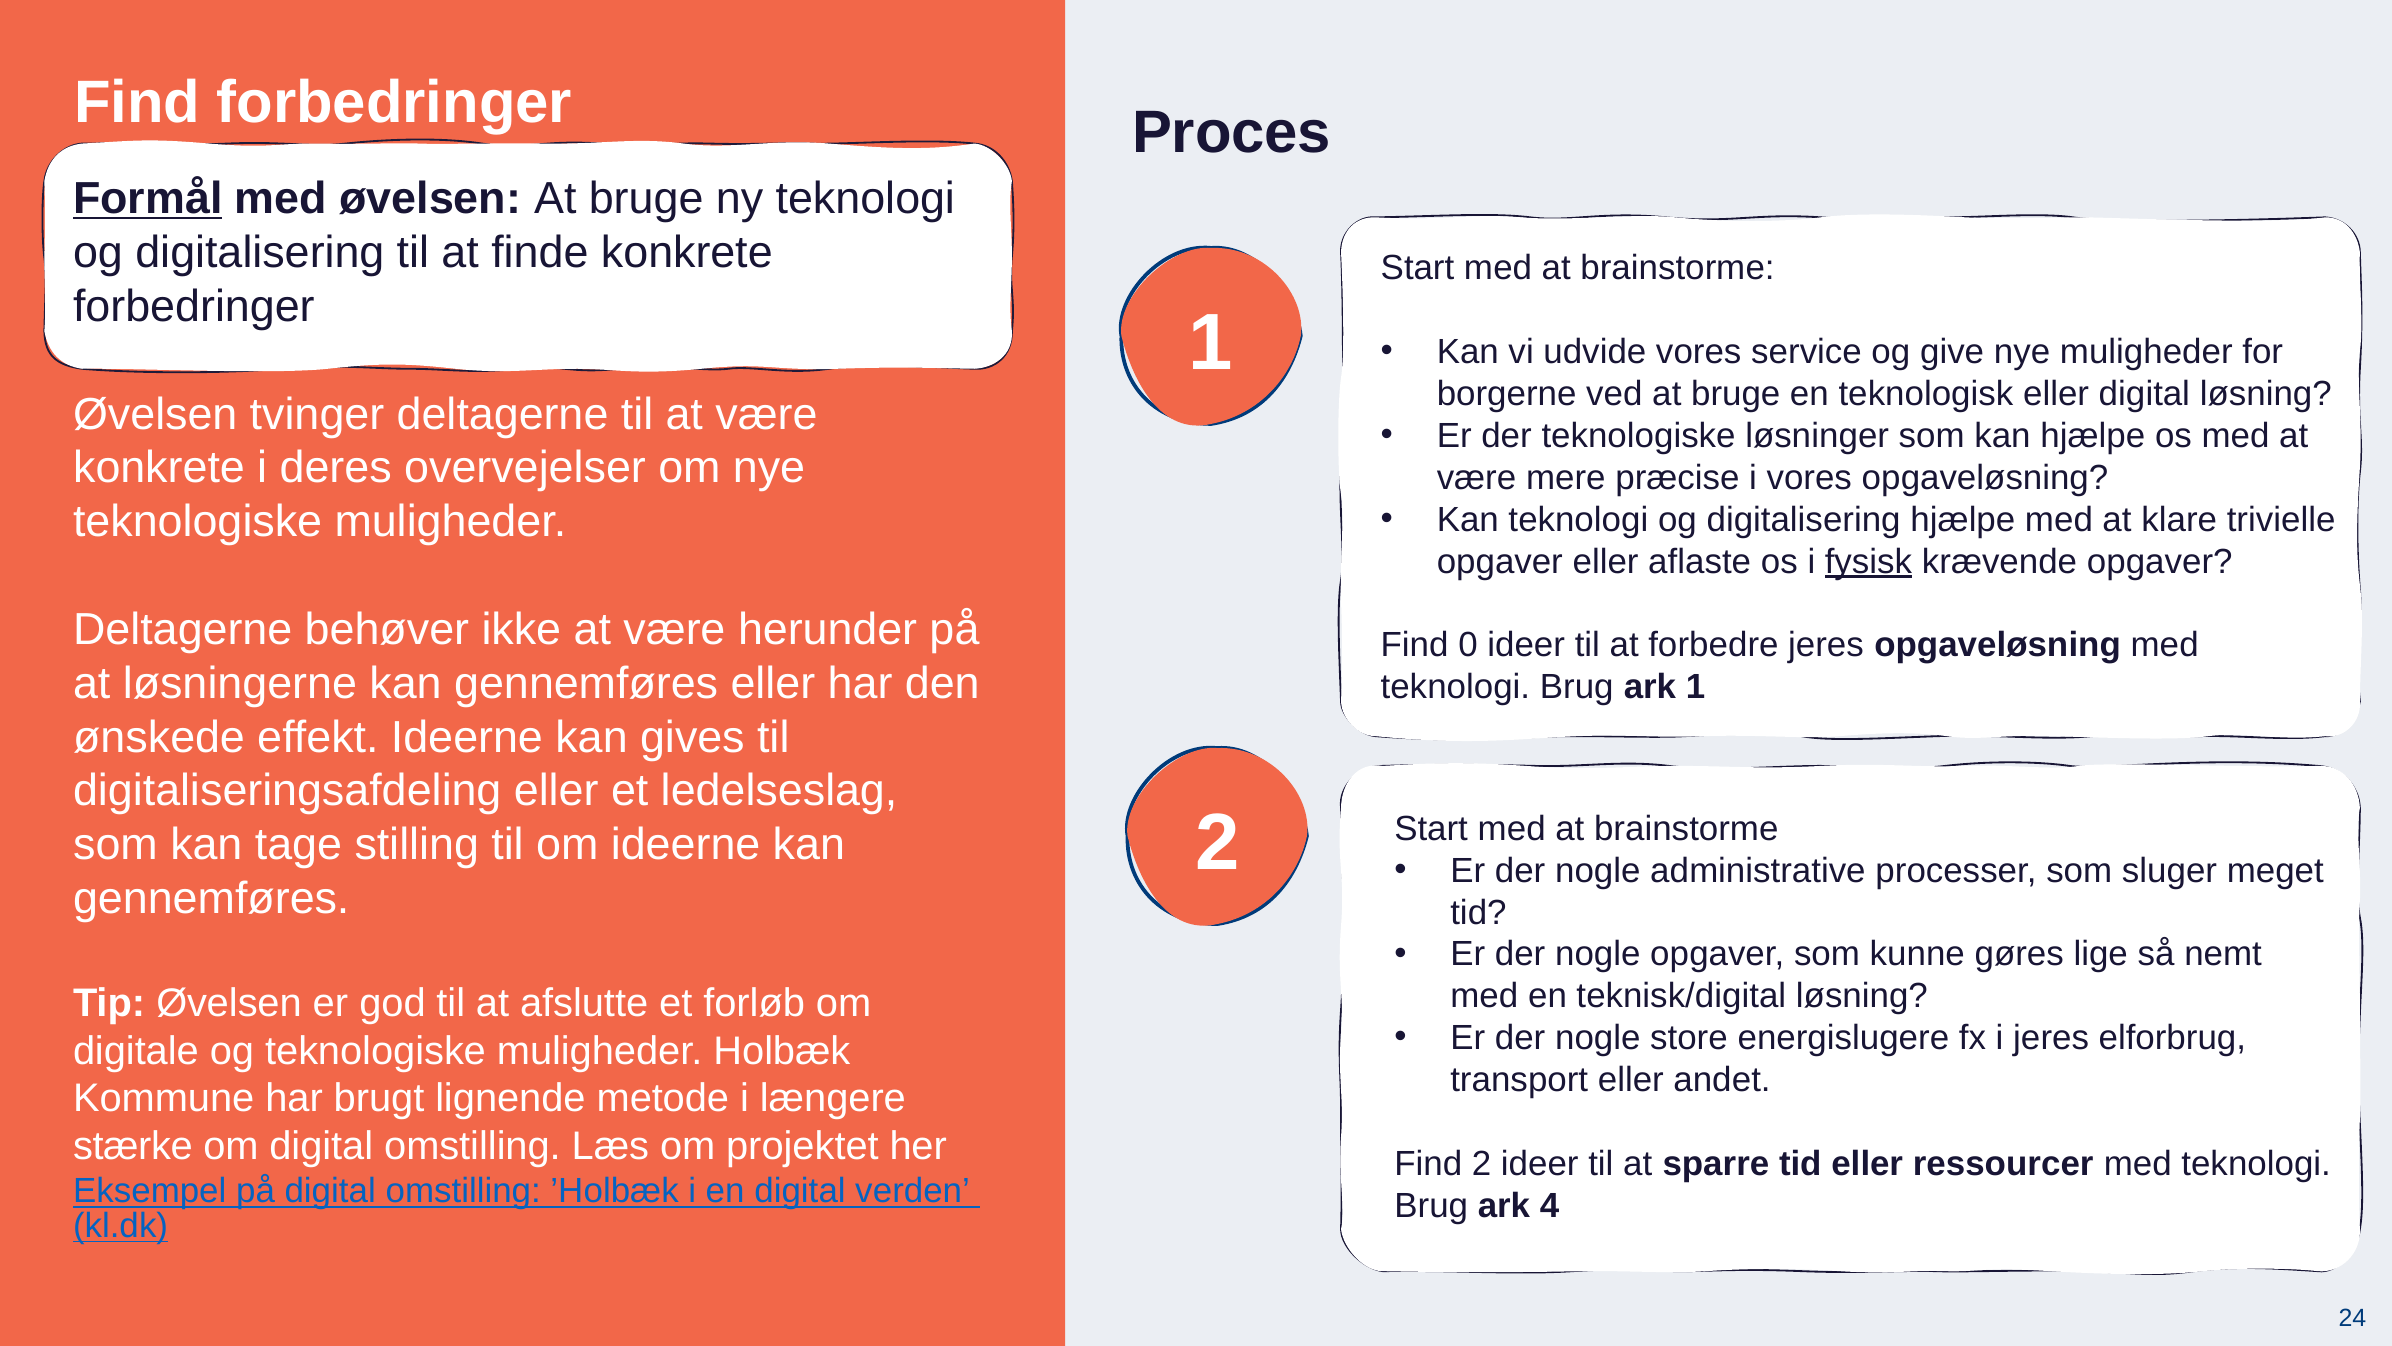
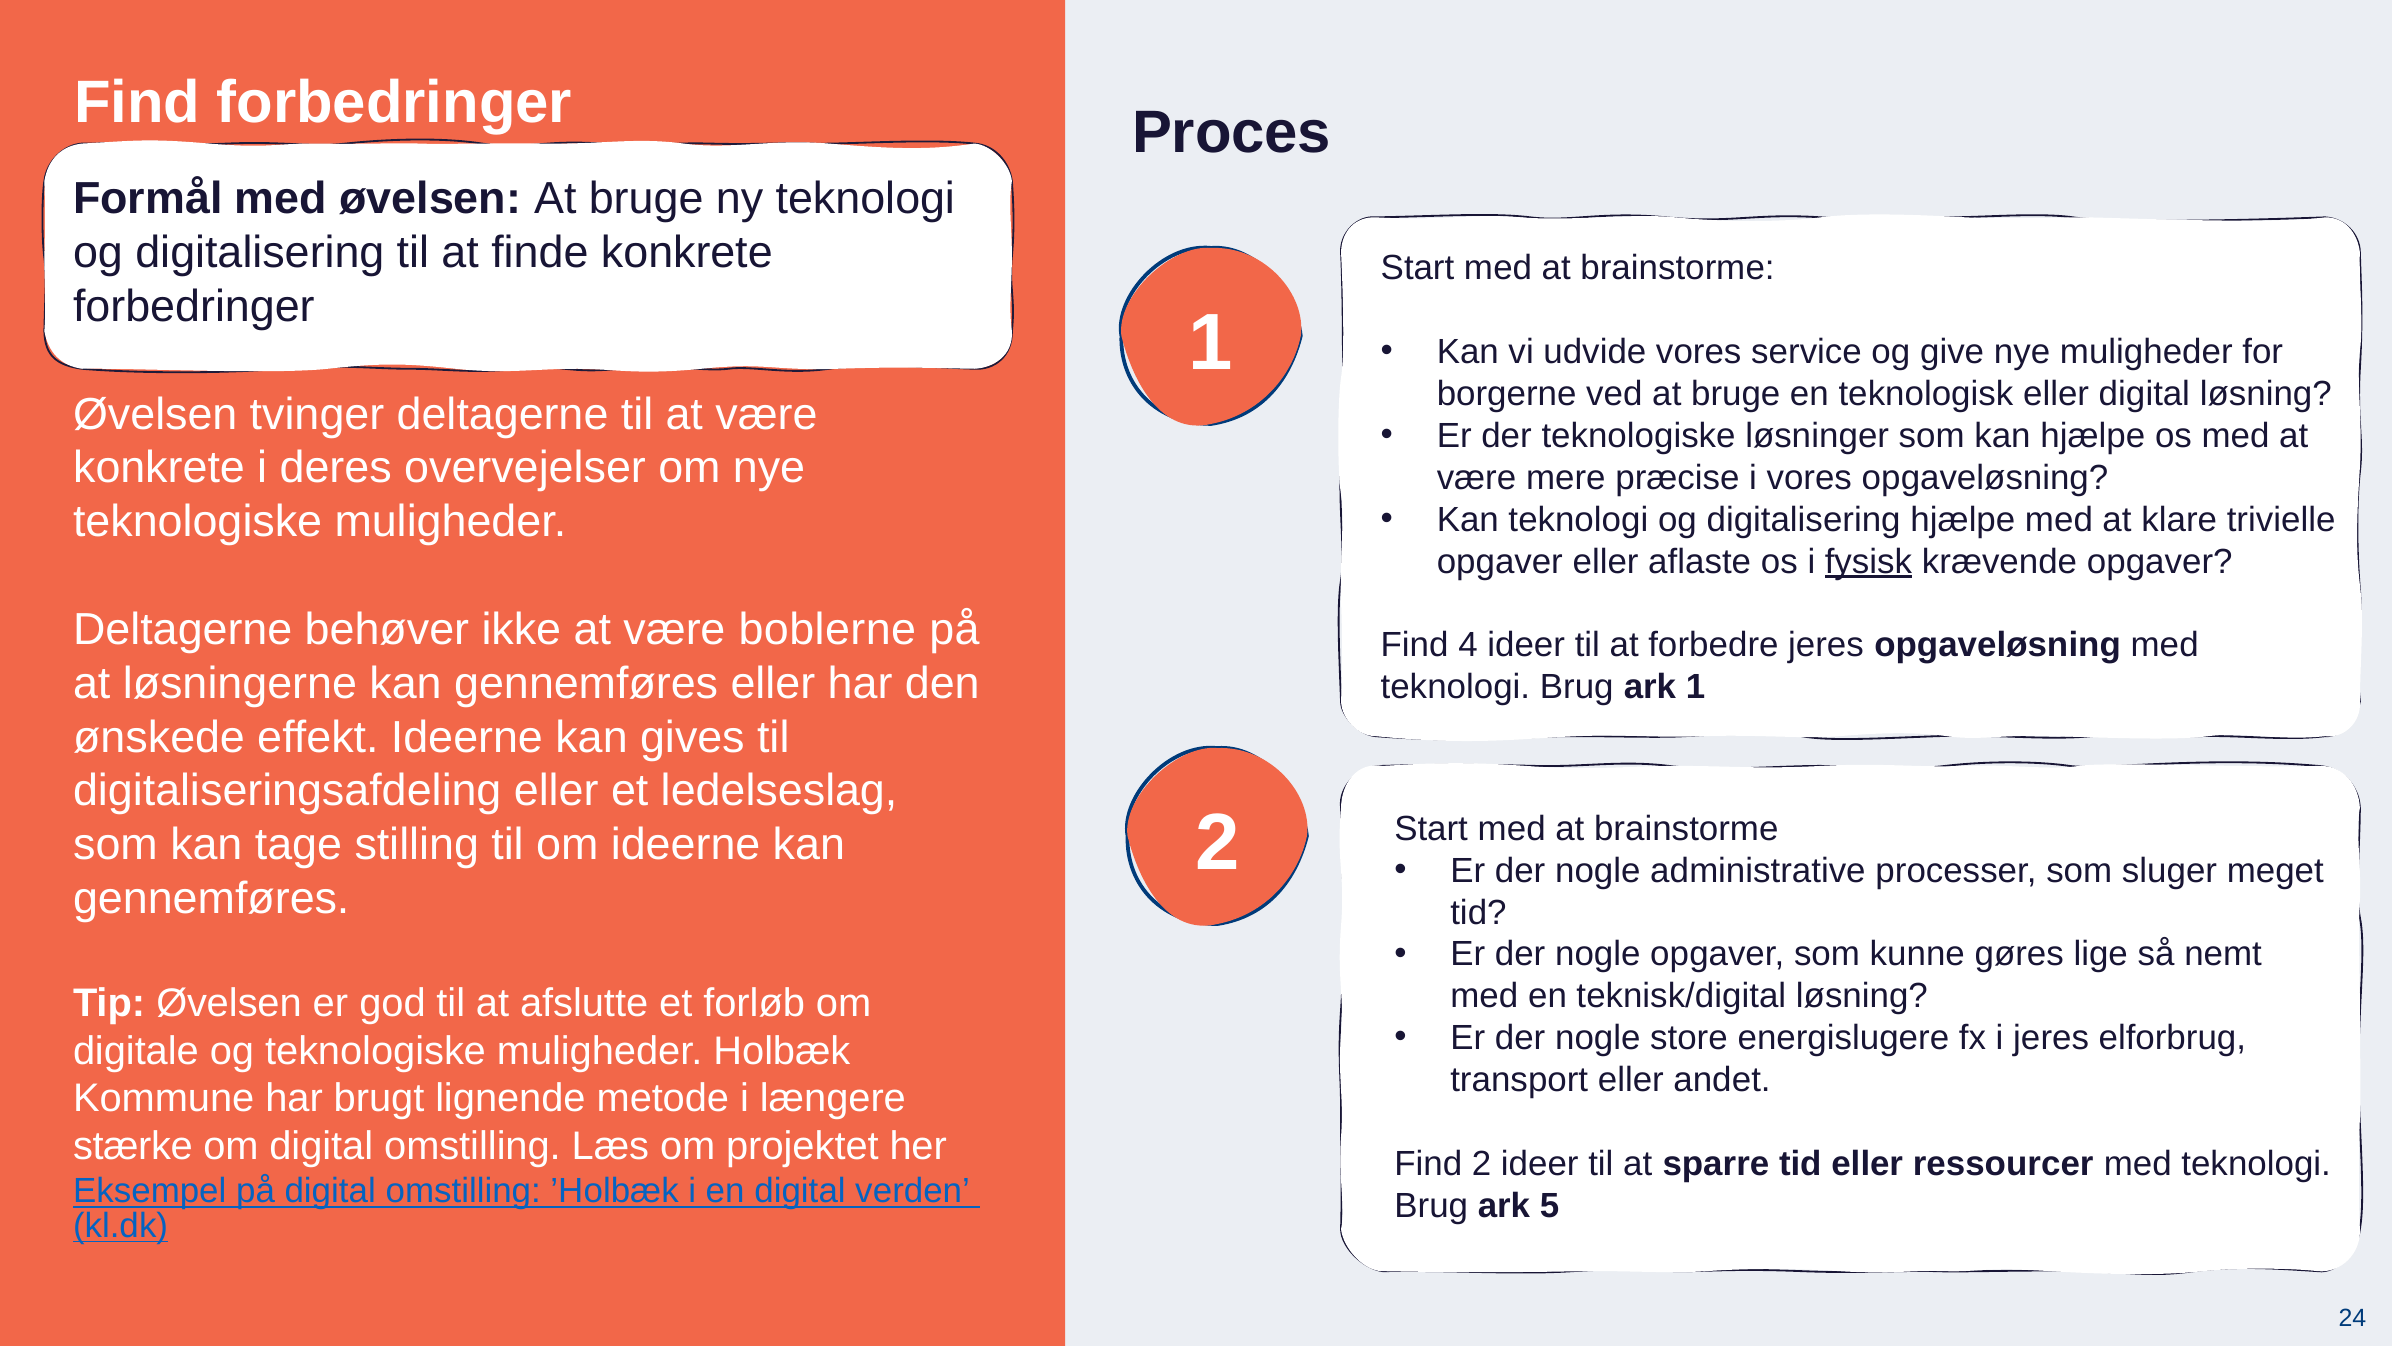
Formål underline: present -> none
herunder: herunder -> boblerne
Find 0: 0 -> 4
ark 4: 4 -> 5
